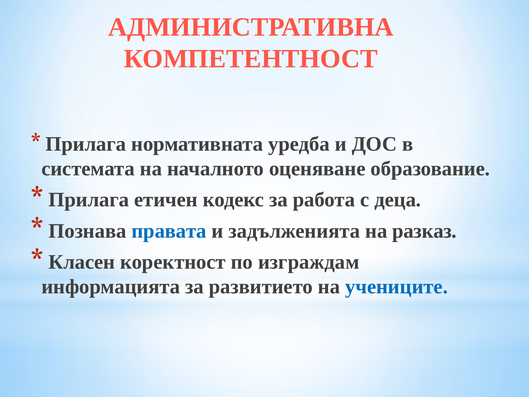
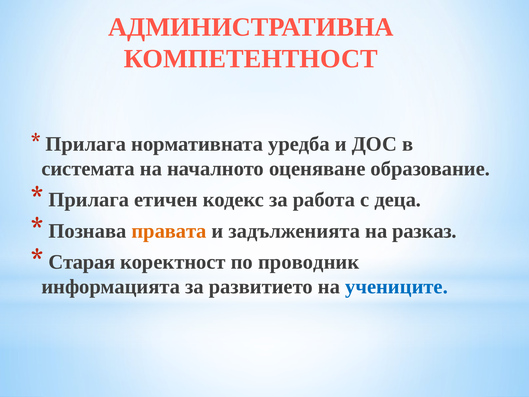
правата colour: blue -> orange
Класен: Класен -> Старая
изграждам: изграждам -> проводник
